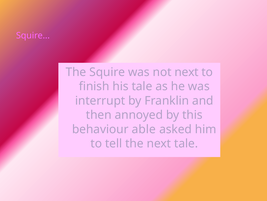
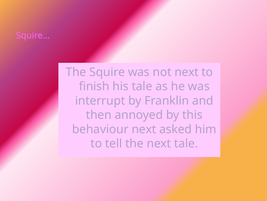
behaviour able: able -> next
